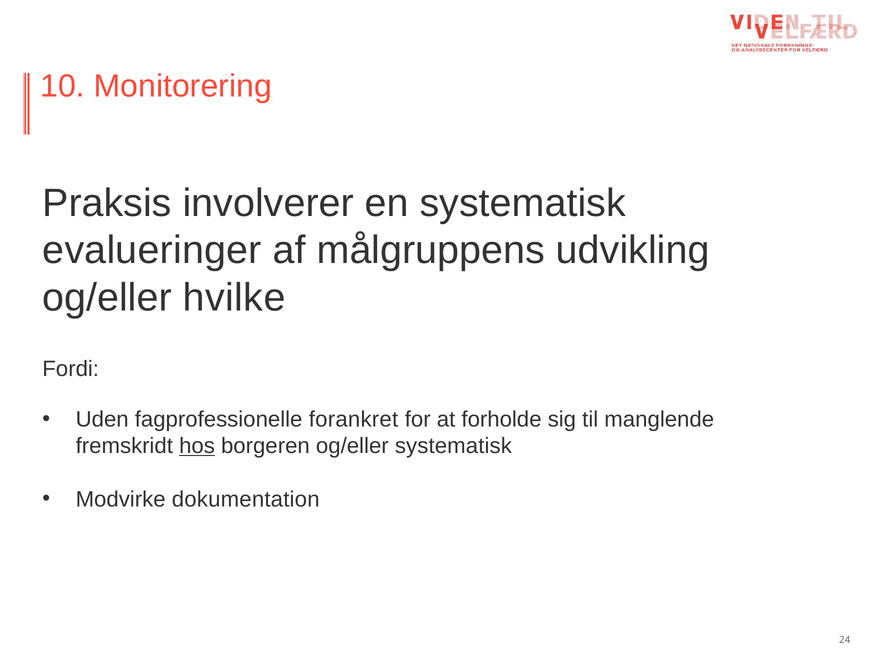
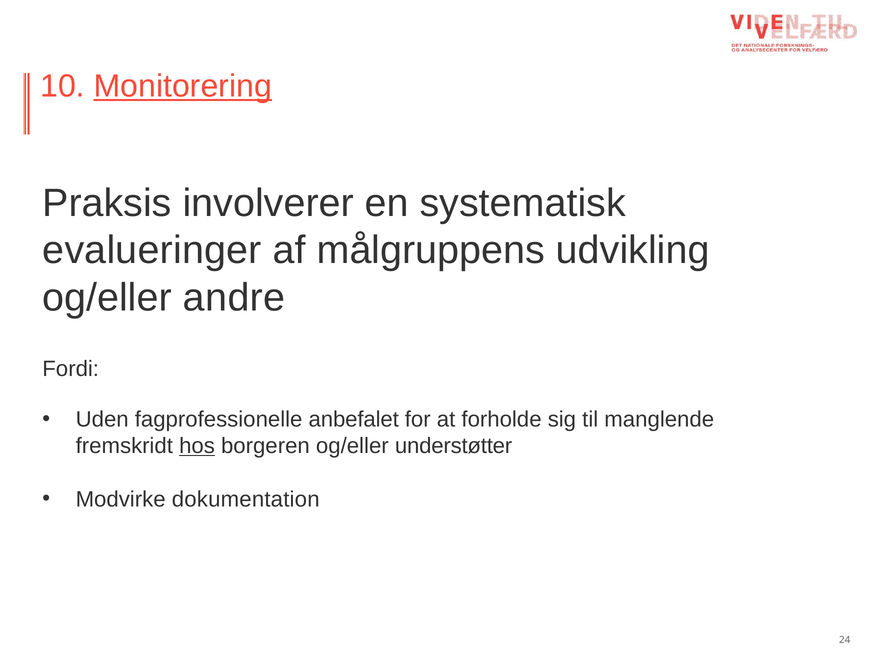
Monitorering underline: none -> present
hvilke: hvilke -> andre
forankret: forankret -> anbefalet
og/eller systematisk: systematisk -> understøtter
